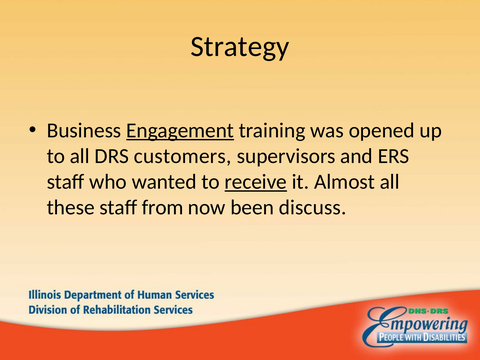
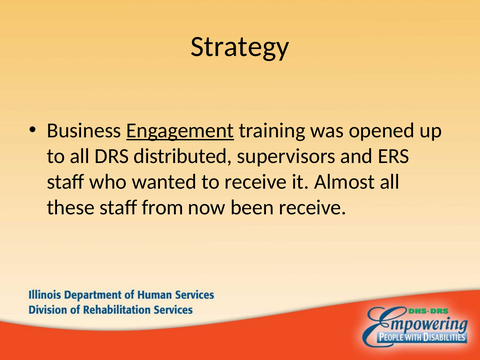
customers: customers -> distributed
receive at (256, 182) underline: present -> none
been discuss: discuss -> receive
